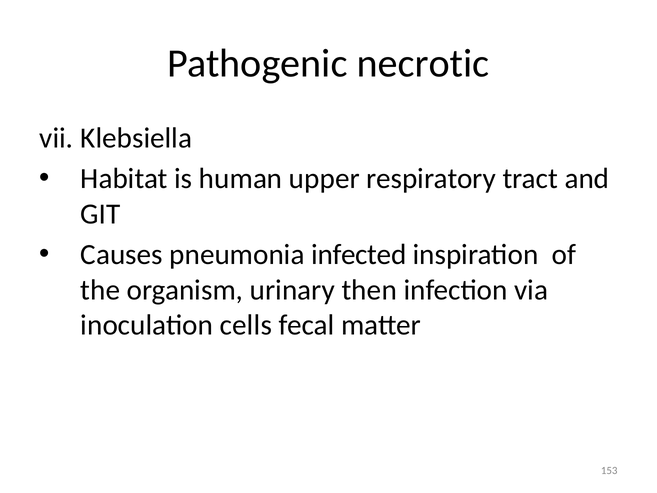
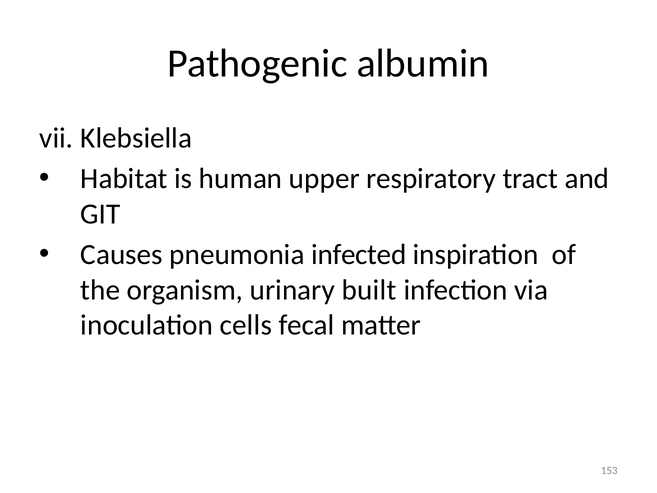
necrotic: necrotic -> albumin
then: then -> built
